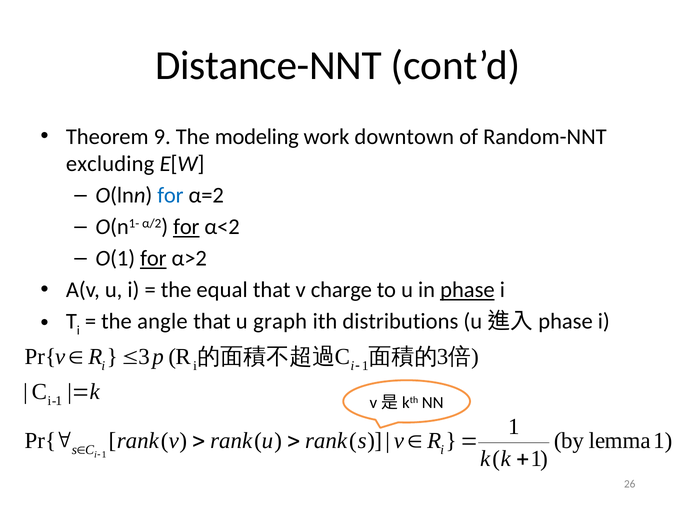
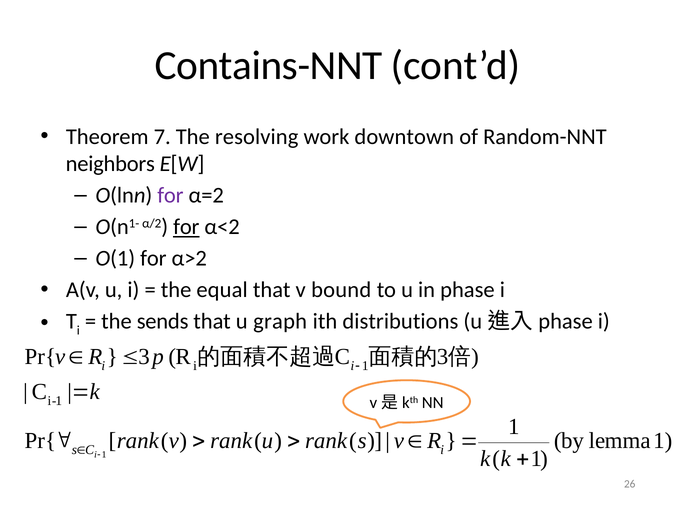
Distance-NNT: Distance-NNT -> Contains-NNT
9: 9 -> 7
modeling: modeling -> resolving
excluding: excluding -> neighbors
for at (170, 195) colour: blue -> purple
for at (153, 258) underline: present -> none
charge: charge -> bound
phase underline: present -> none
angle: angle -> sends
